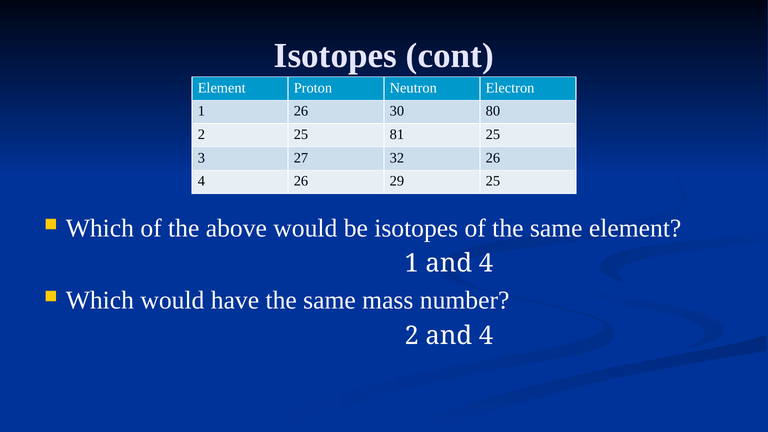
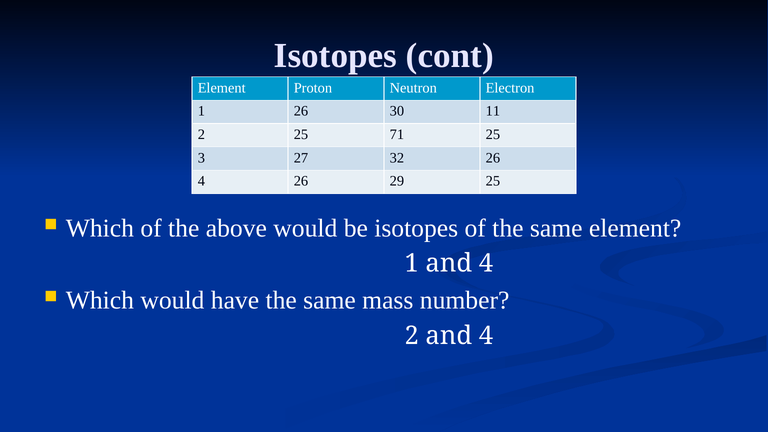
80: 80 -> 11
81: 81 -> 71
